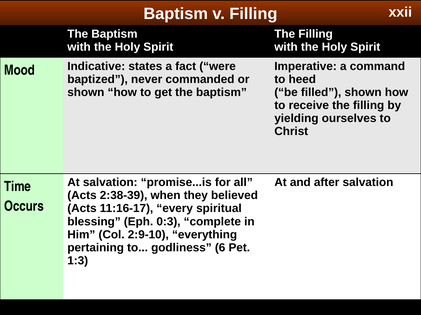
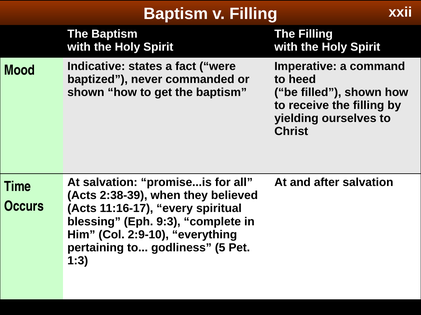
0:3: 0:3 -> 9:3
6: 6 -> 5
